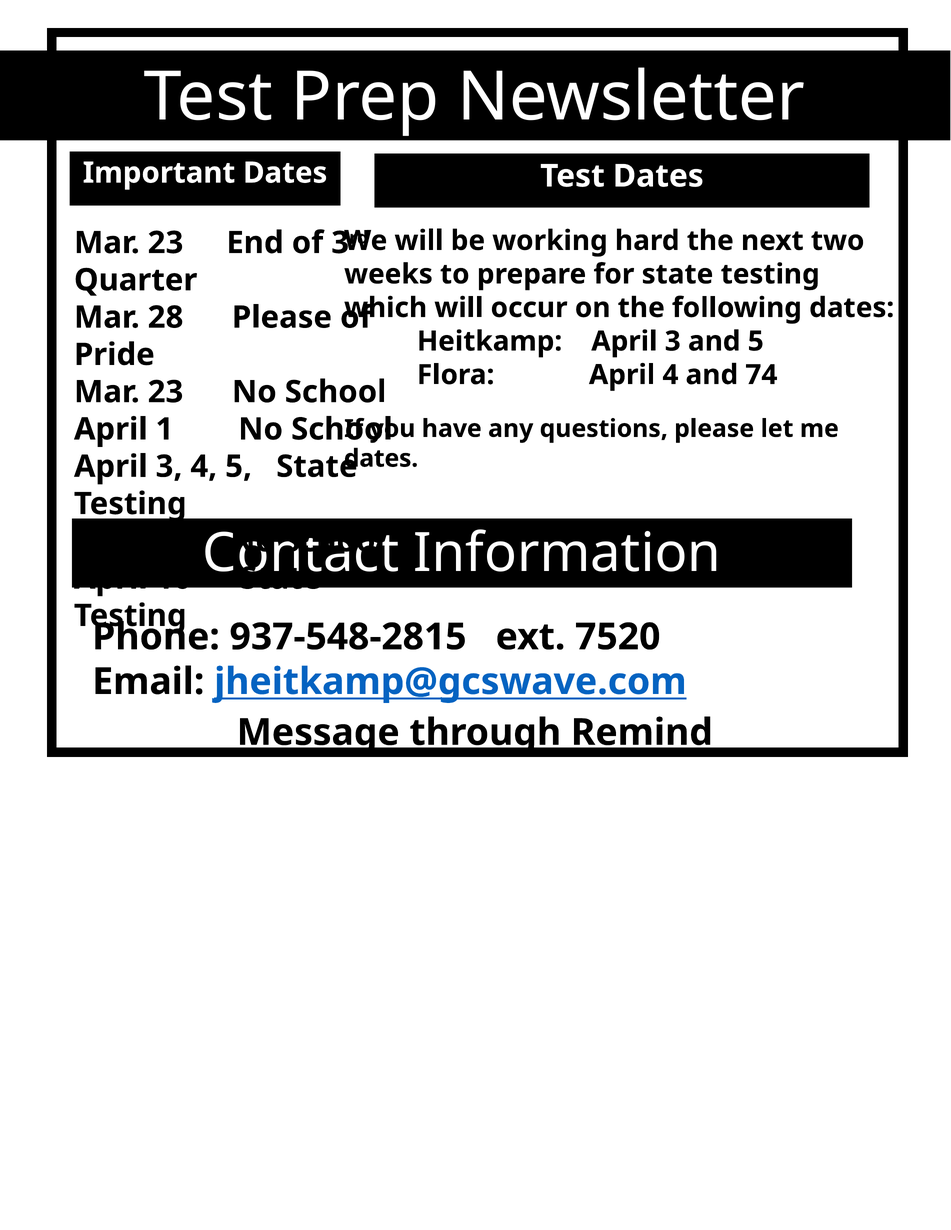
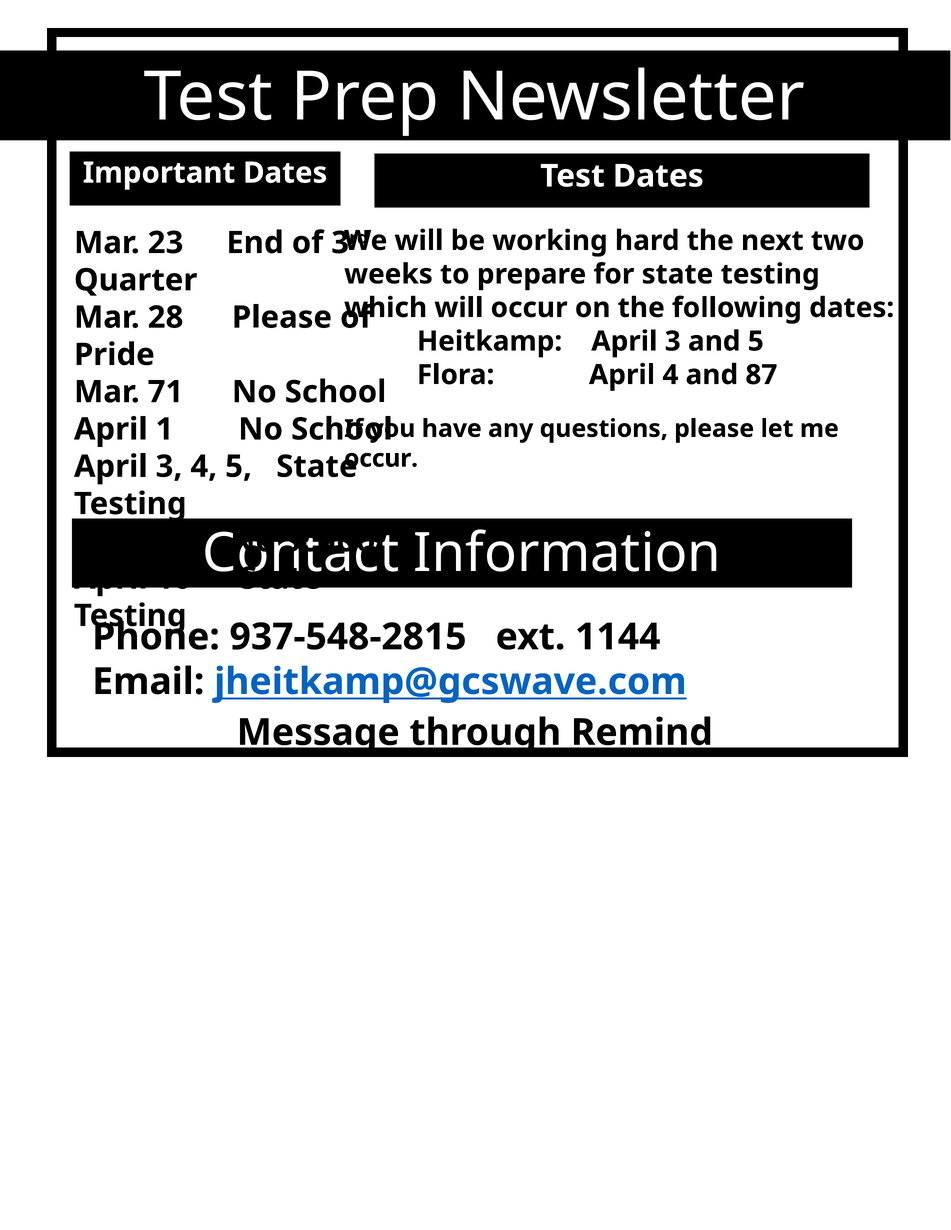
74: 74 -> 87
23 at (165, 392): 23 -> 71
dates at (381, 459): dates -> occur
7520: 7520 -> 1144
